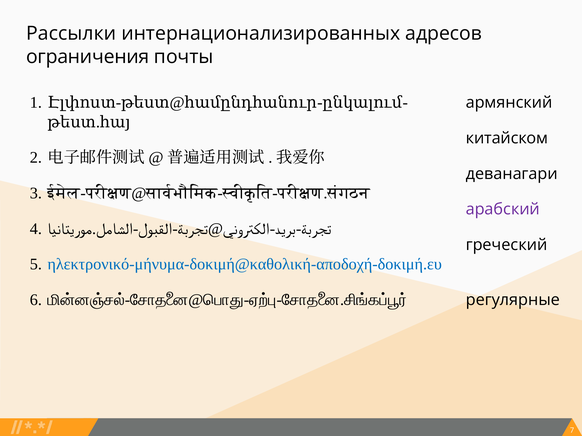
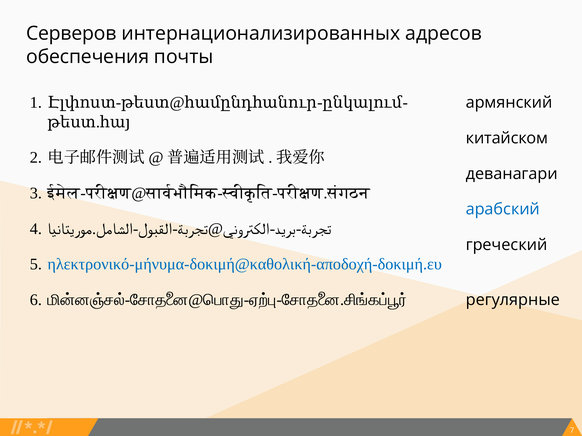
Рассылки: Рассылки -> Серверов
ограничения: ограничения -> обеспечения
арабский colour: purple -> blue
